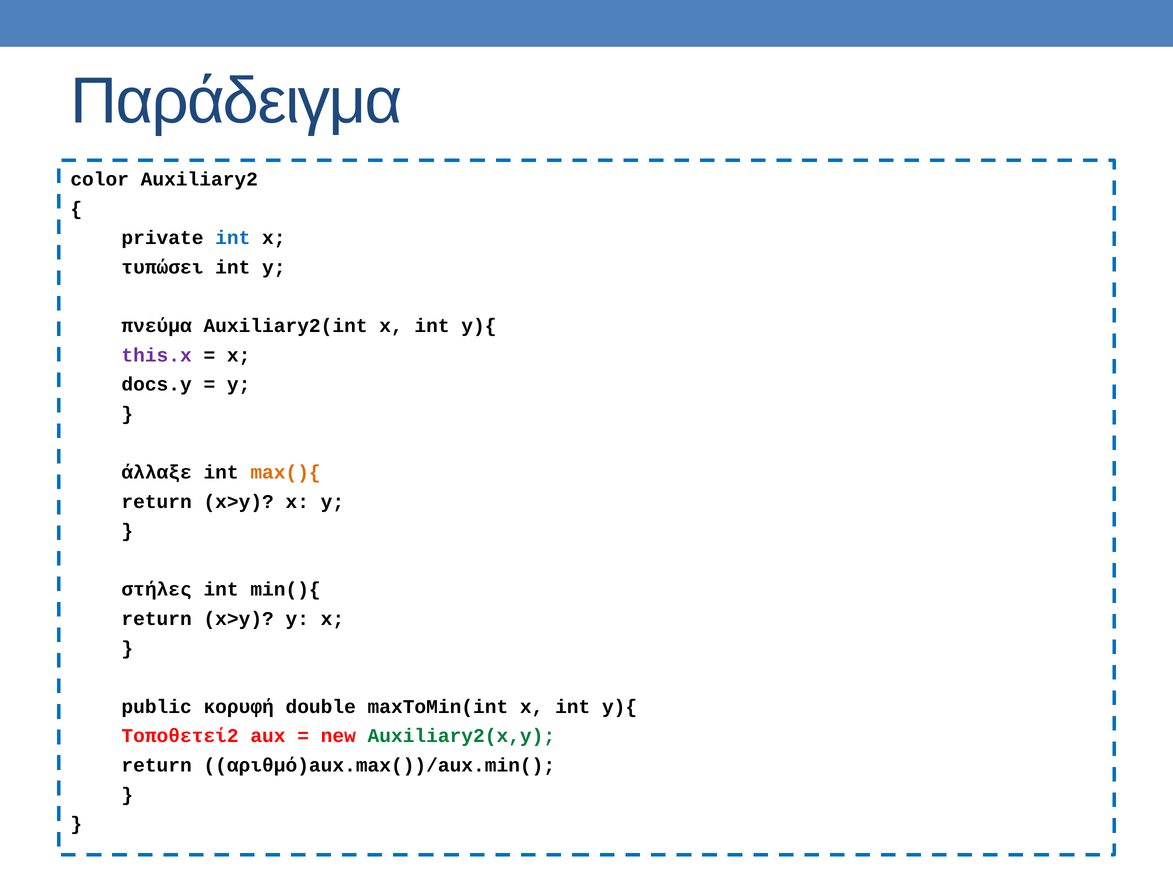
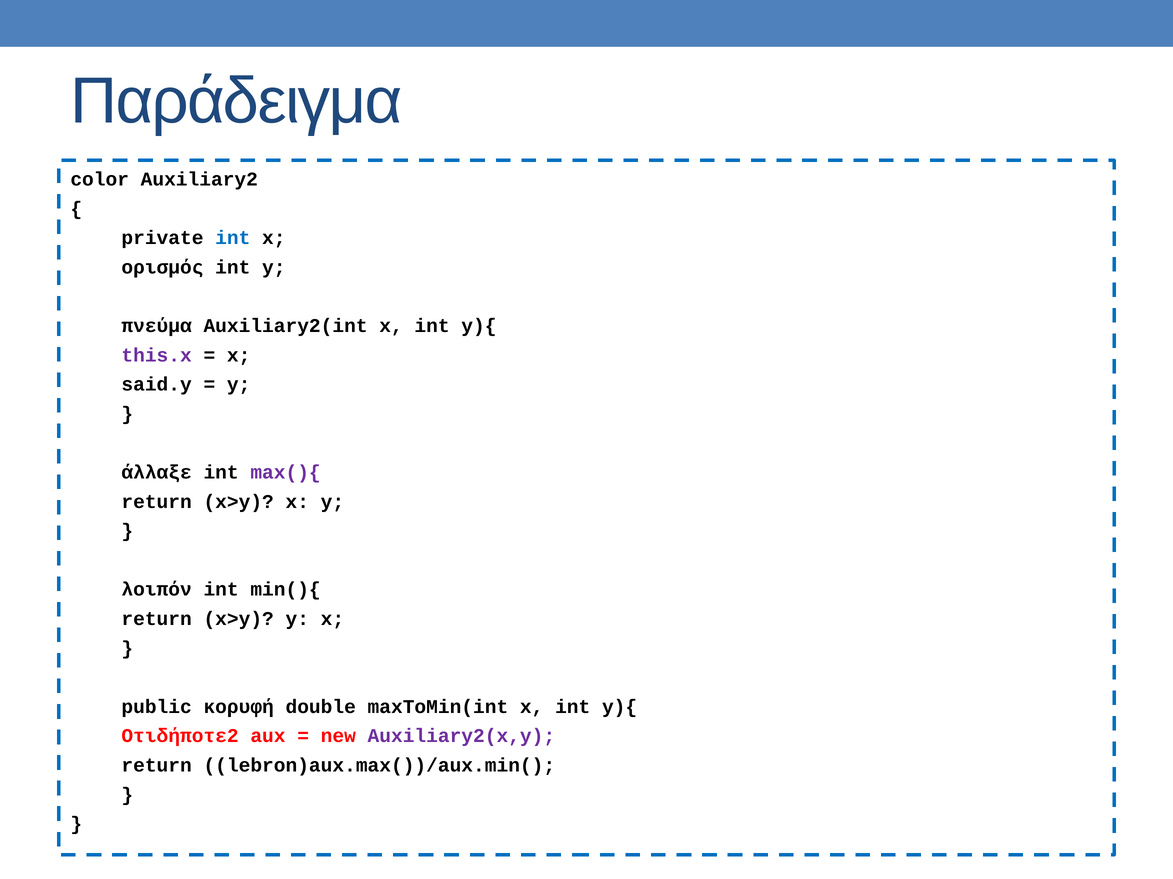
τυπώσει: τυπώσει -> ορισμός
docs.y: docs.y -> said.y
max(){ colour: orange -> purple
στήλες: στήλες -> λοιπόν
Τοποθετεί2: Τοποθετεί2 -> Οτιδήποτε2
Auxiliary2(x,y colour: green -> purple
αριθμό)aux.max())/aux.min(: αριθμό)aux.max())/aux.min( -> lebron)aux.max())/aux.min(
